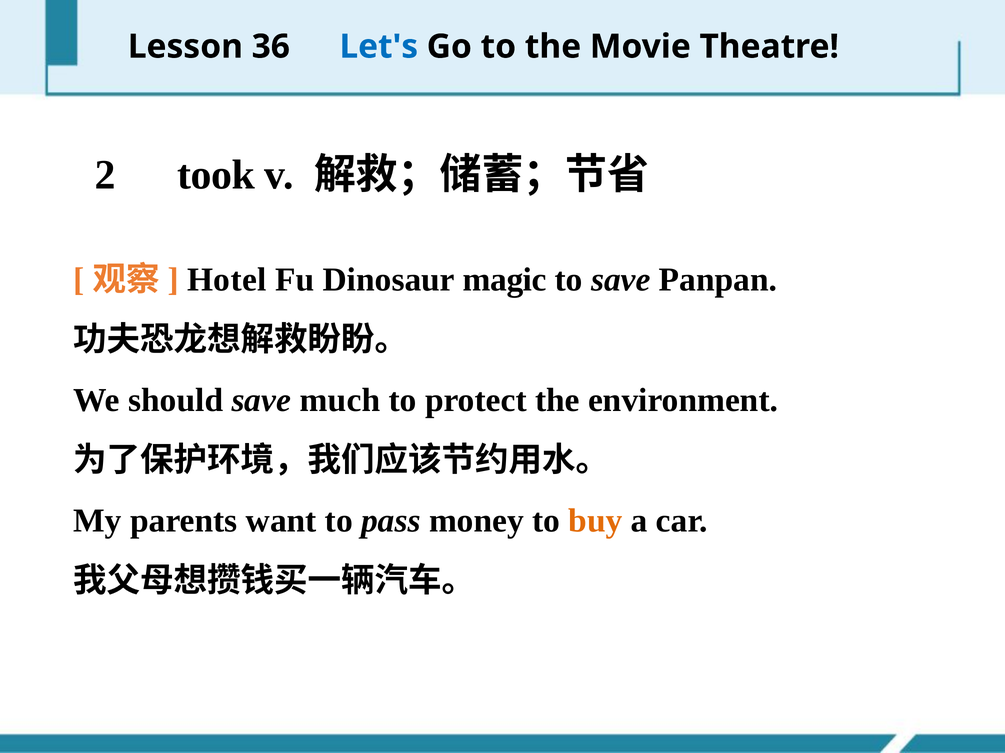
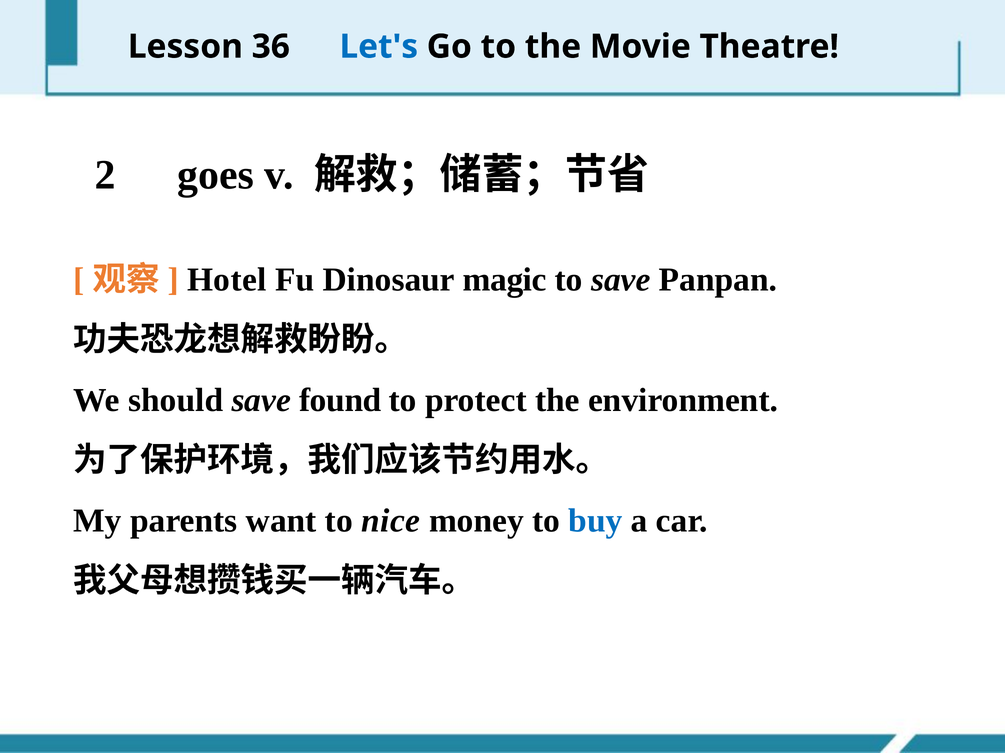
took: took -> goes
much: much -> found
pass: pass -> nice
buy colour: orange -> blue
